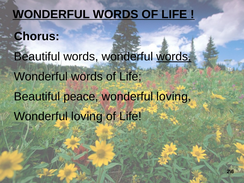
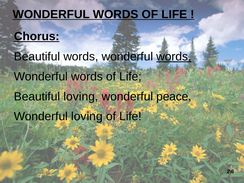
Chorus underline: none -> present
Beautiful peace: peace -> loving
loving at (174, 97): loving -> peace
